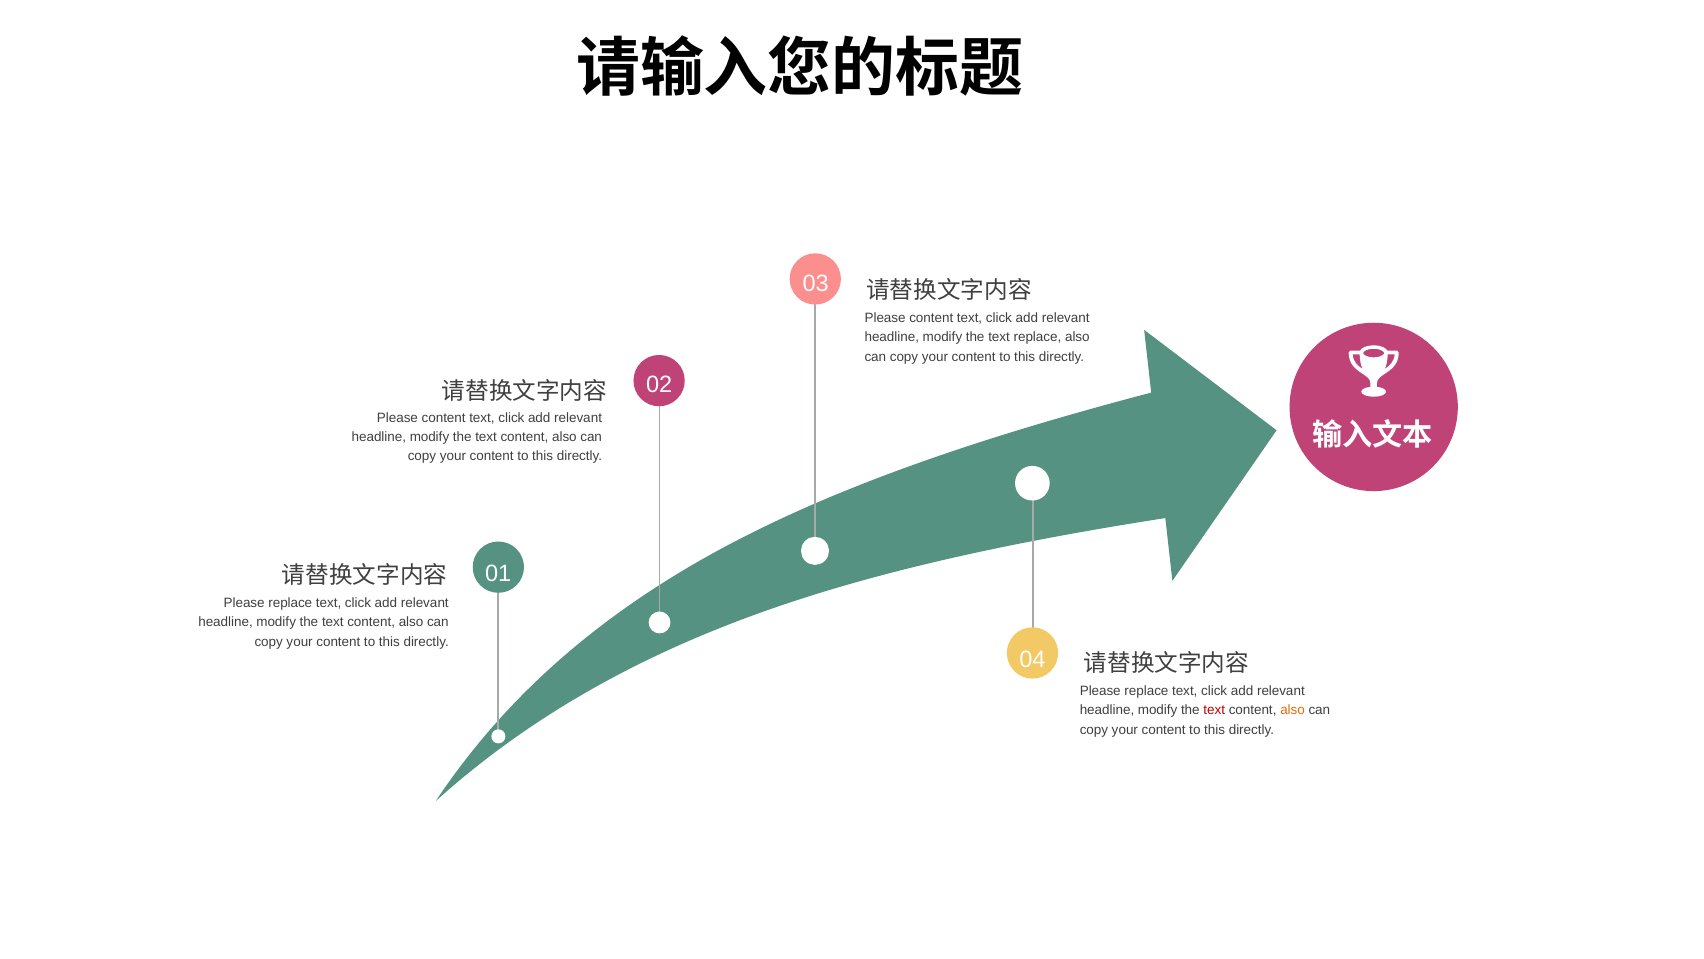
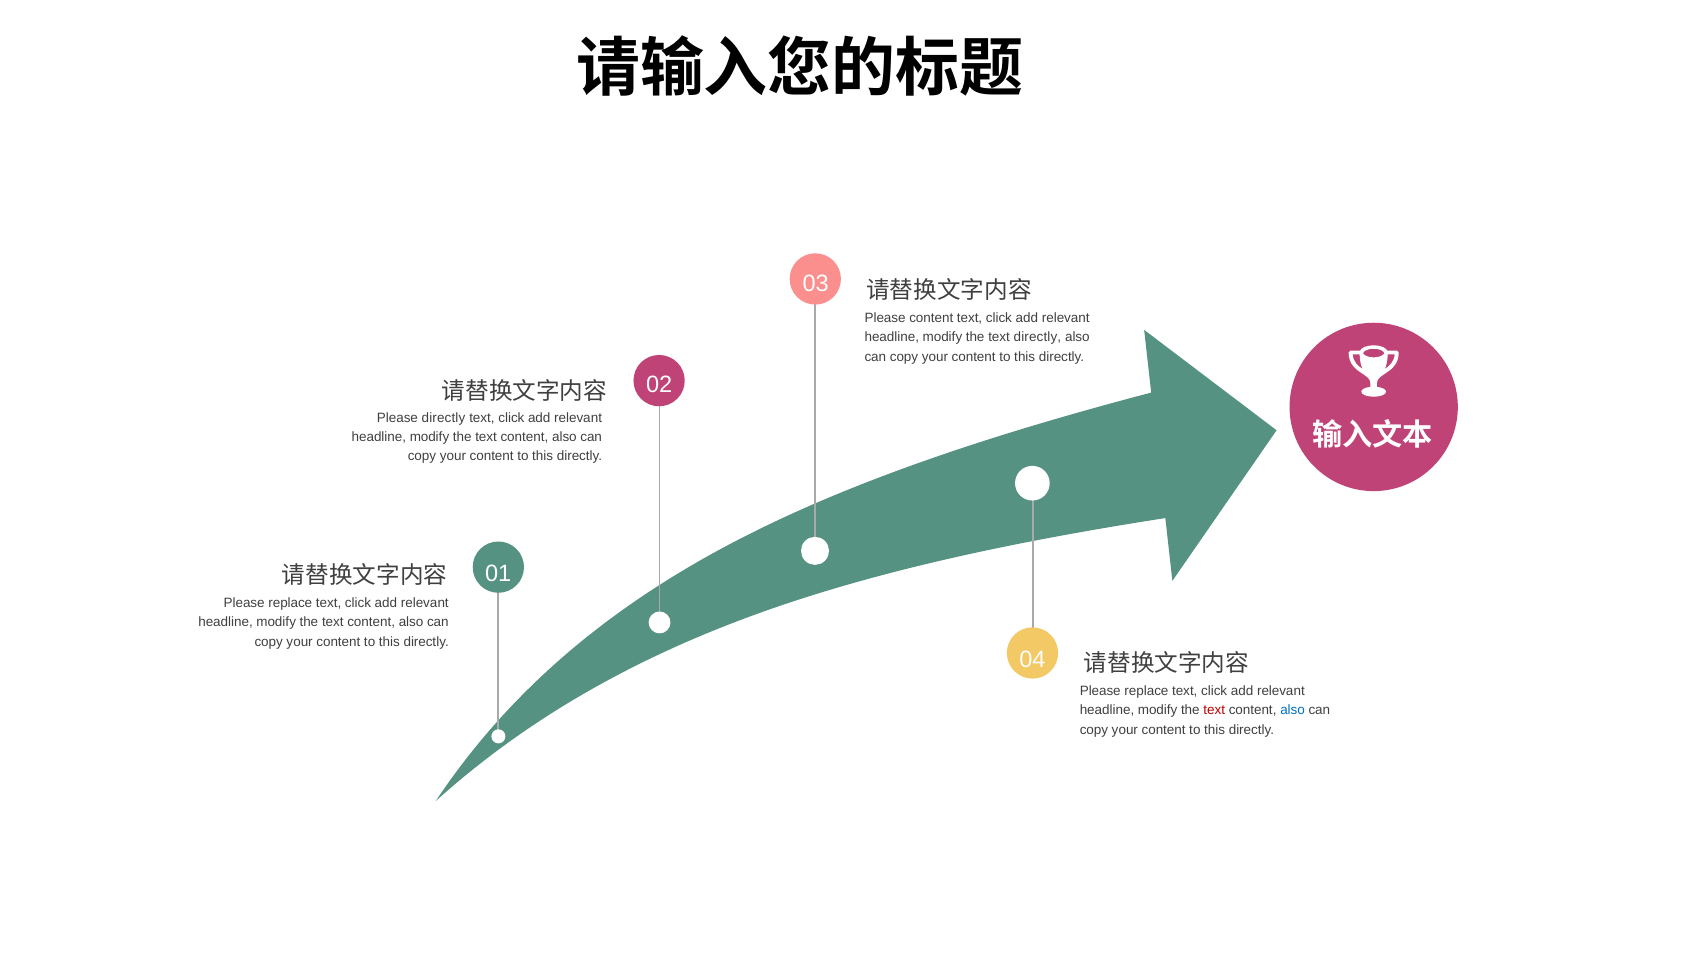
text replace: replace -> directly
content at (444, 417): content -> directly
also at (1293, 710) colour: orange -> blue
